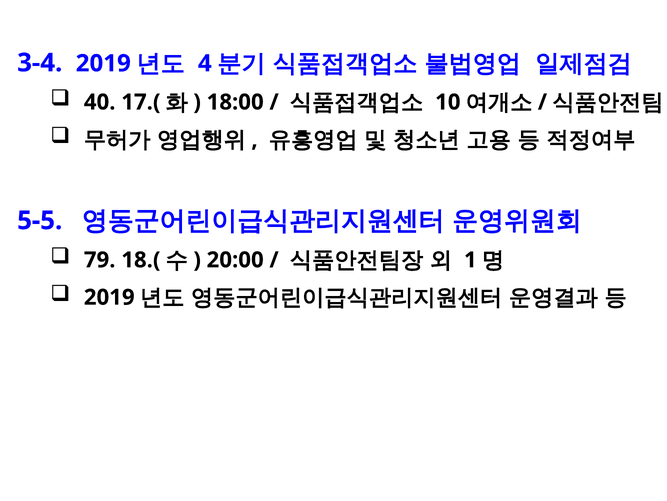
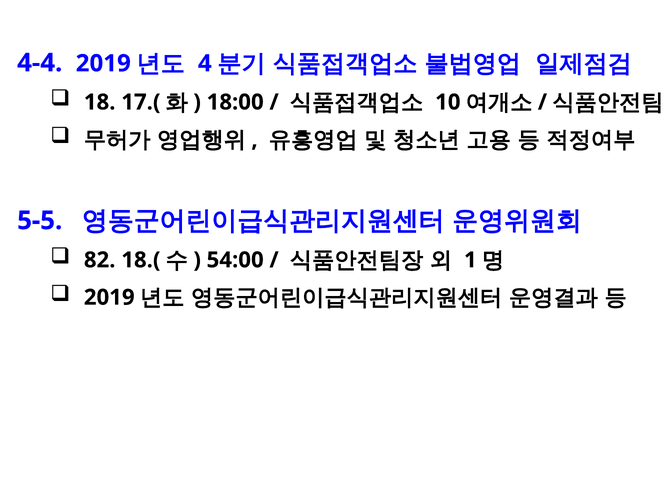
3-4: 3-4 -> 4-4
40: 40 -> 18
79: 79 -> 82
20:00: 20:00 -> 54:00
